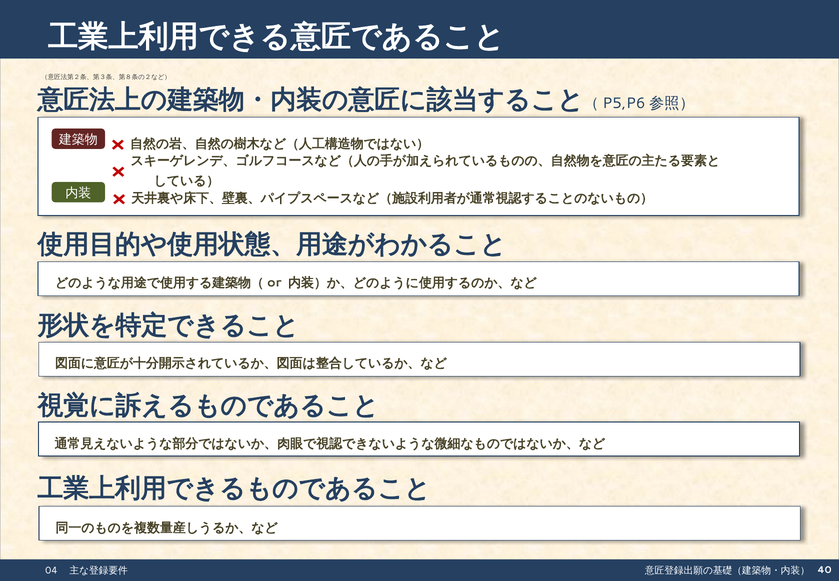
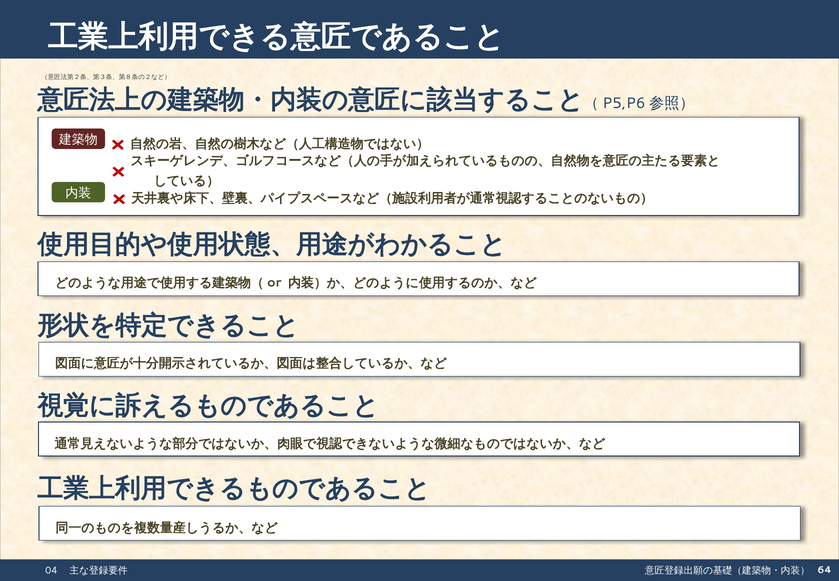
40: 40 -> 64
